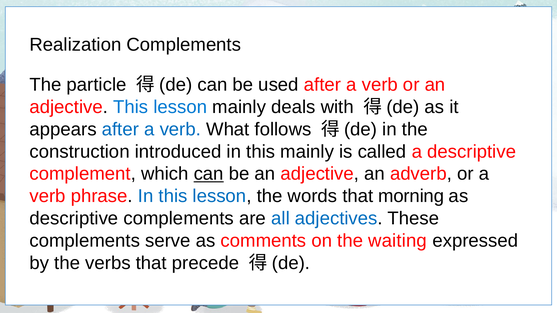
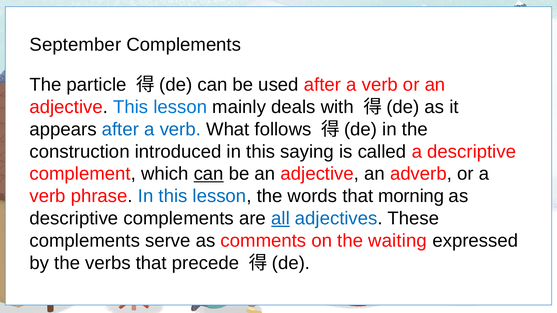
Realization: Realization -> September
this mainly: mainly -> saying
all underline: none -> present
